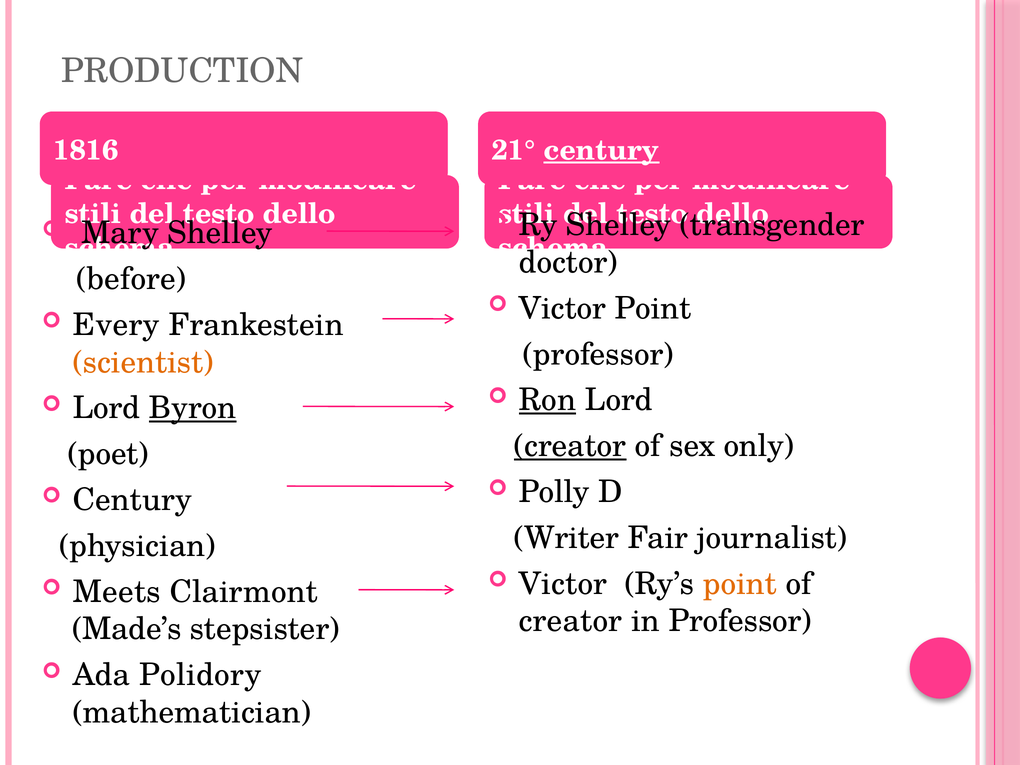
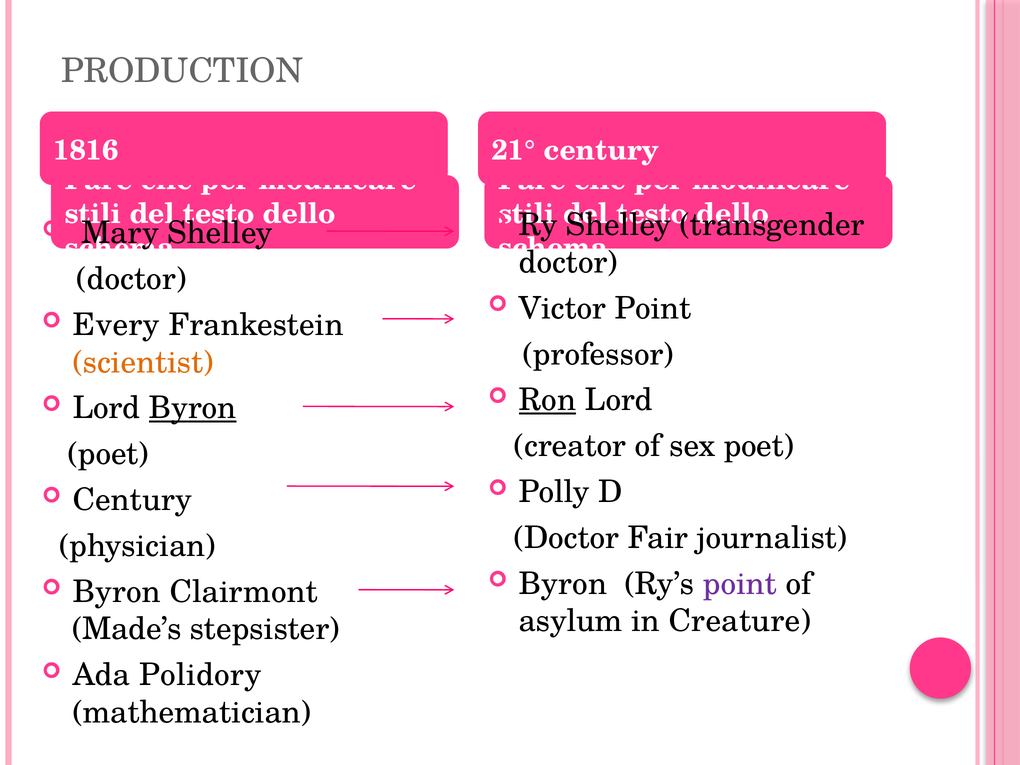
century at (601, 150) underline: present -> none
before at (131, 279): before -> doctor
creator at (570, 446) underline: present -> none
sex only: only -> poet
Writer at (567, 538): Writer -> Doctor
Victor at (563, 584): Victor -> Byron
point at (740, 584) colour: orange -> purple
Meets at (117, 592): Meets -> Byron
creator at (570, 621): creator -> asylum
in Professor: Professor -> Creature
